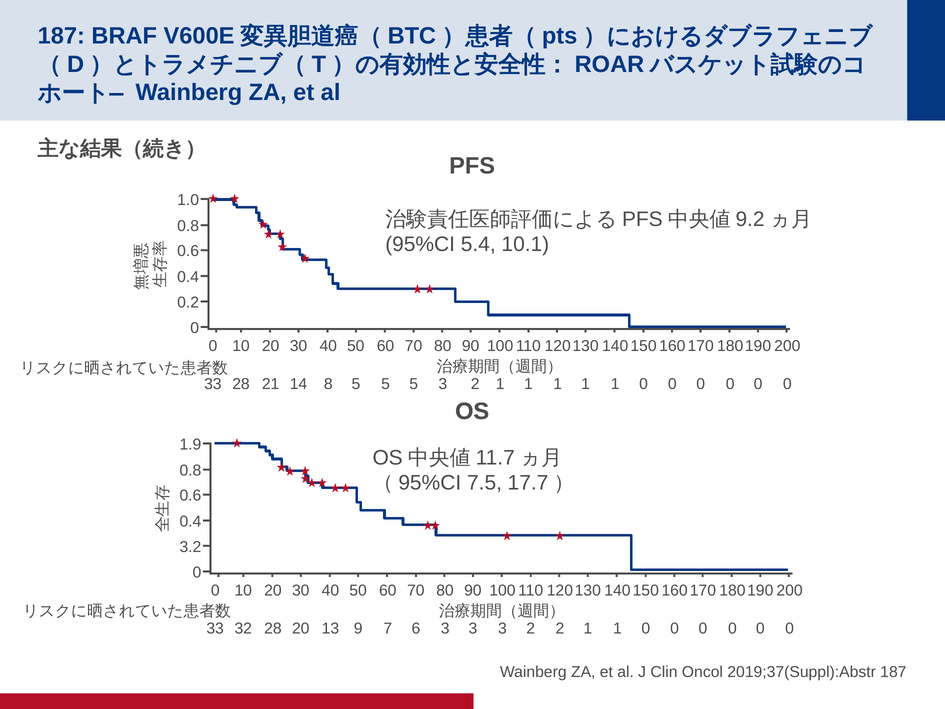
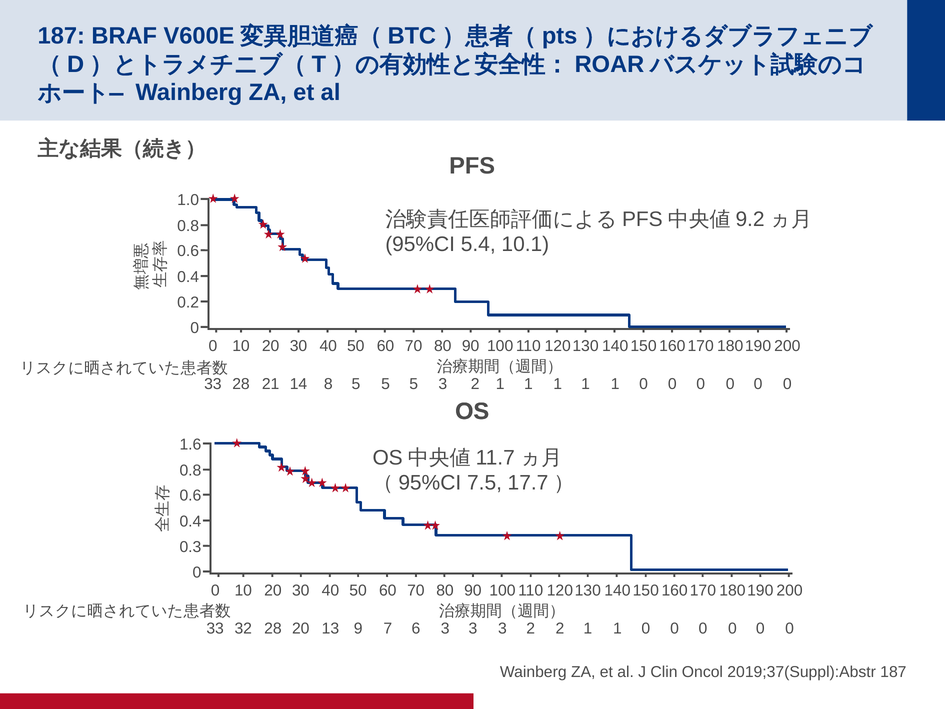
1.9: 1.9 -> 1.6
3.2: 3.2 -> 0.3
